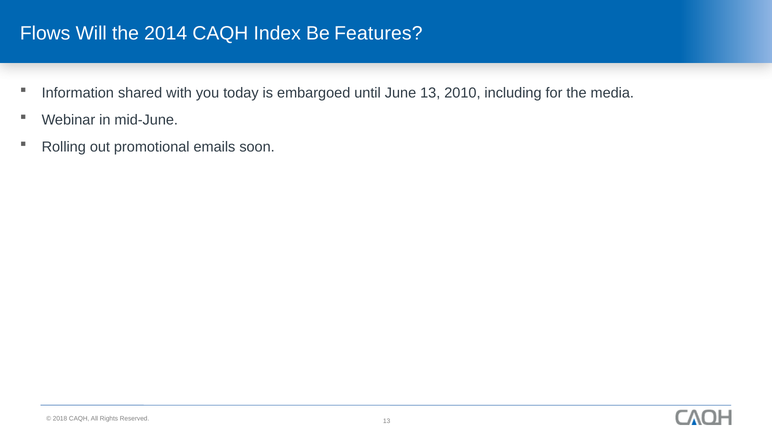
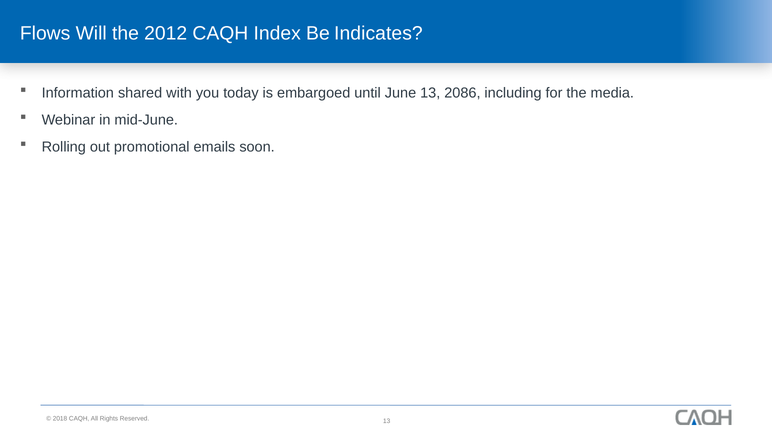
2014: 2014 -> 2012
Features: Features -> Indicates
2010: 2010 -> 2086
